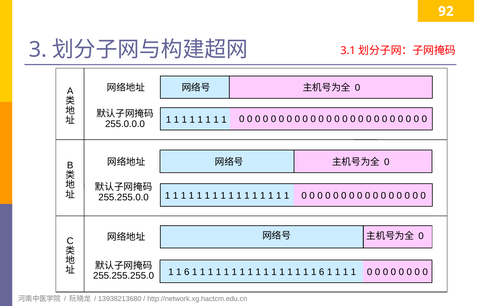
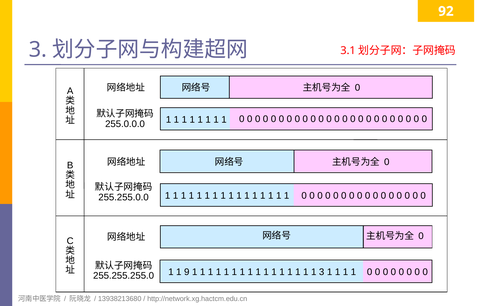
6 at (187, 272): 6 -> 9
1 1 1 6: 6 -> 3
